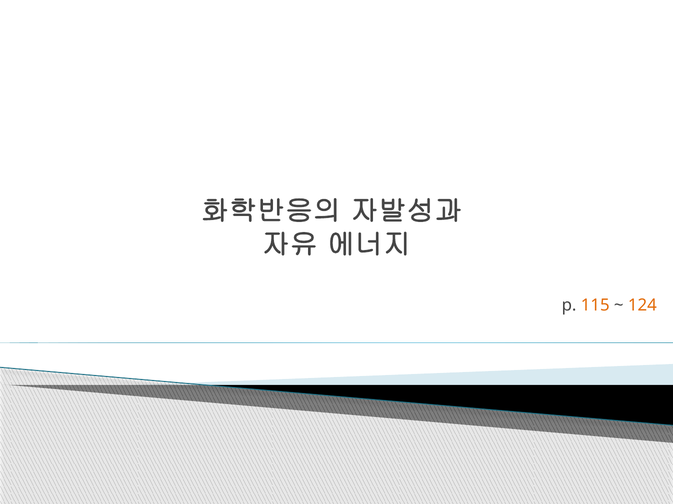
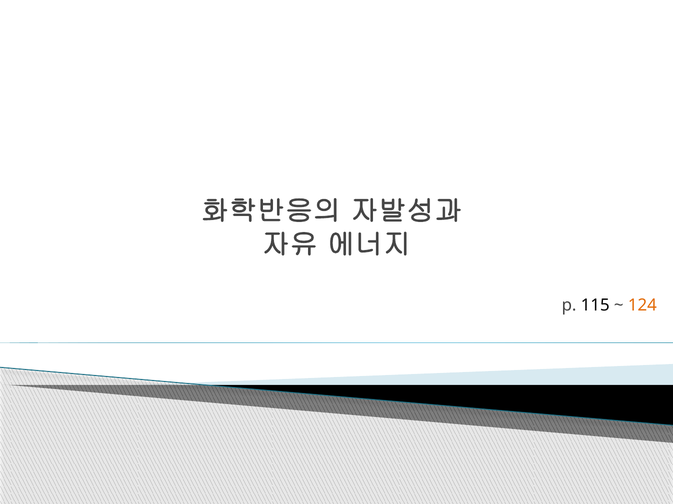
115 colour: orange -> black
